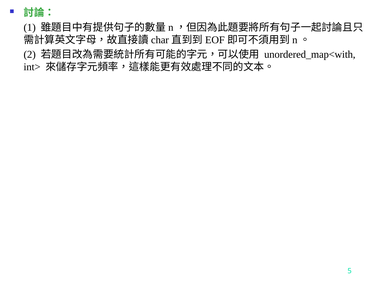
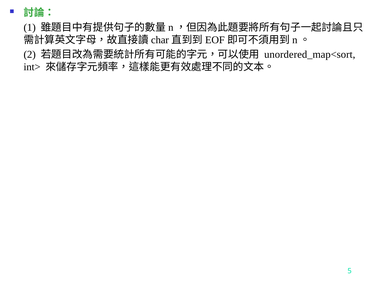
unordered_map<with: unordered_map<with -> unordered_map<sort
